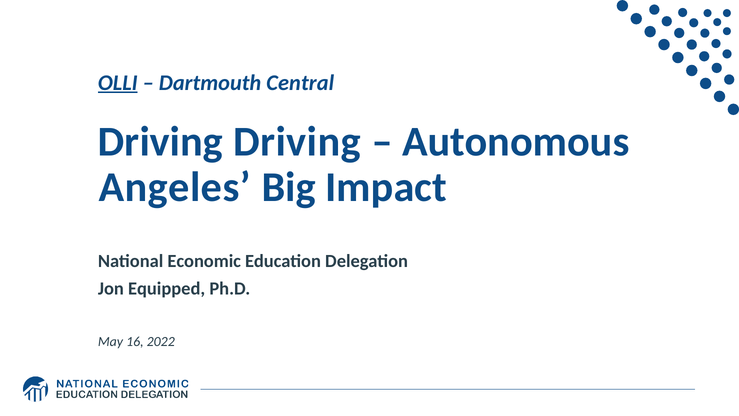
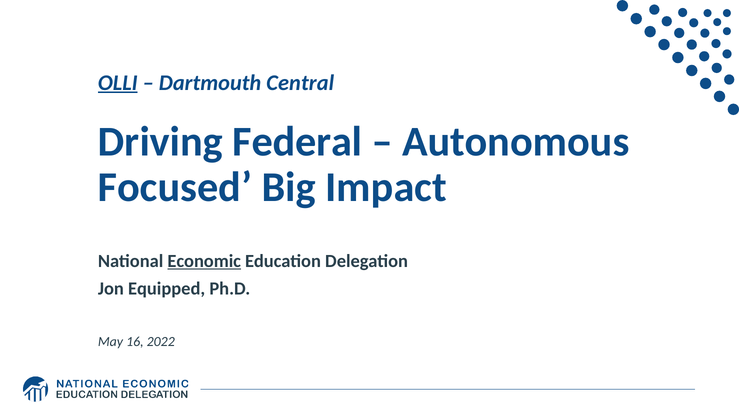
Driving Driving: Driving -> Federal
Angeles: Angeles -> Focused
Economic underline: none -> present
